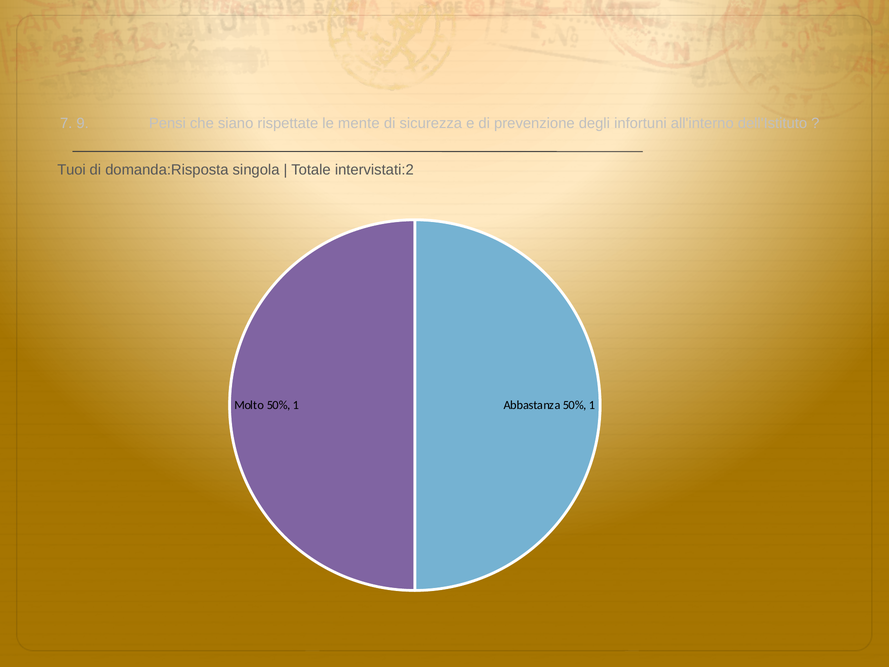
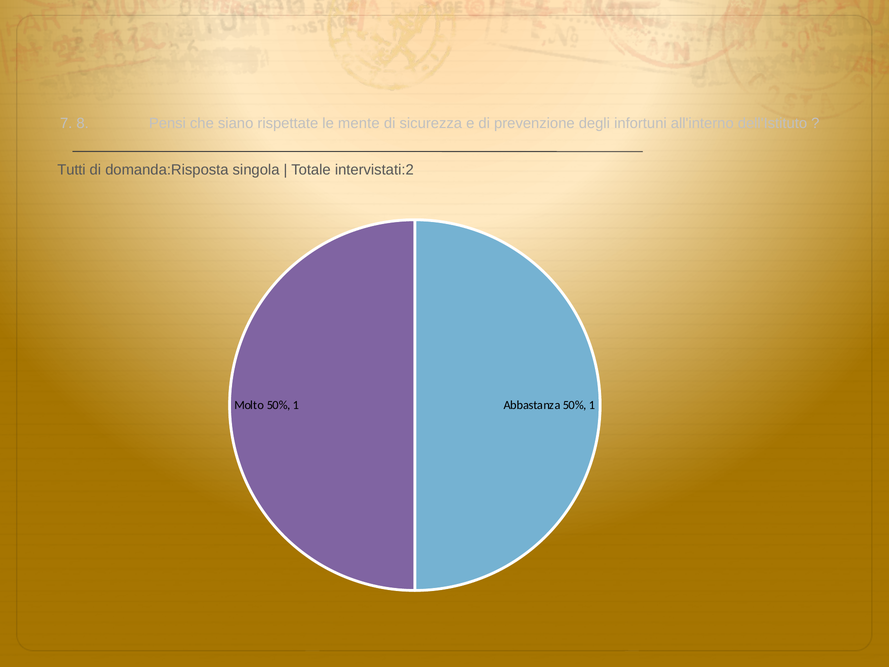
9: 9 -> 8
Tuoi: Tuoi -> Tutti
